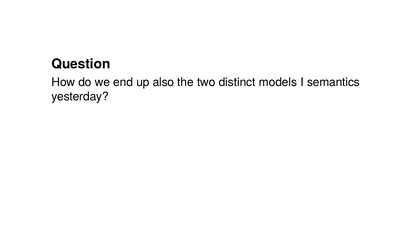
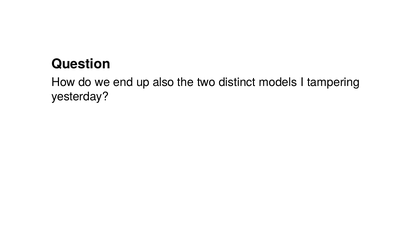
semantics: semantics -> tampering
